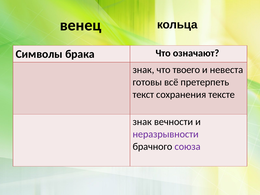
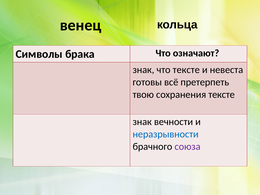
что твоего: твоего -> тексте
текст: текст -> твою
неразрывности colour: purple -> blue
